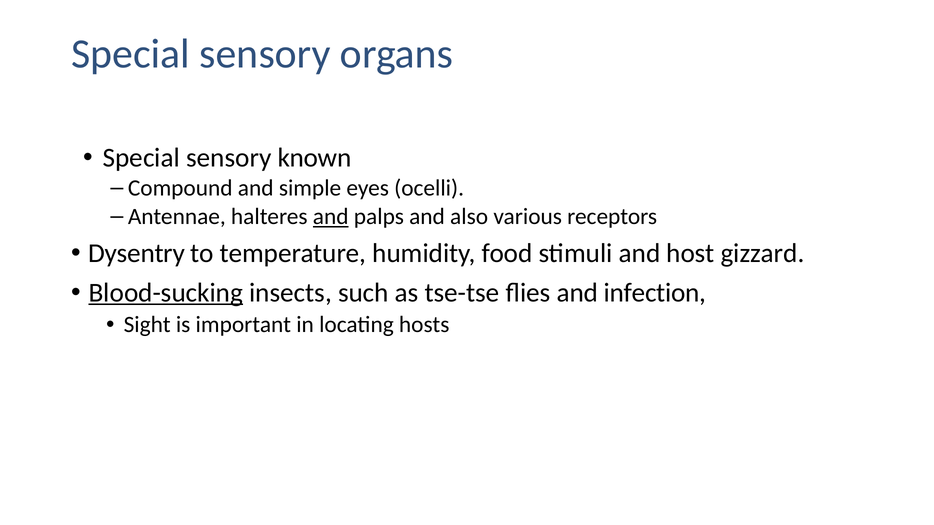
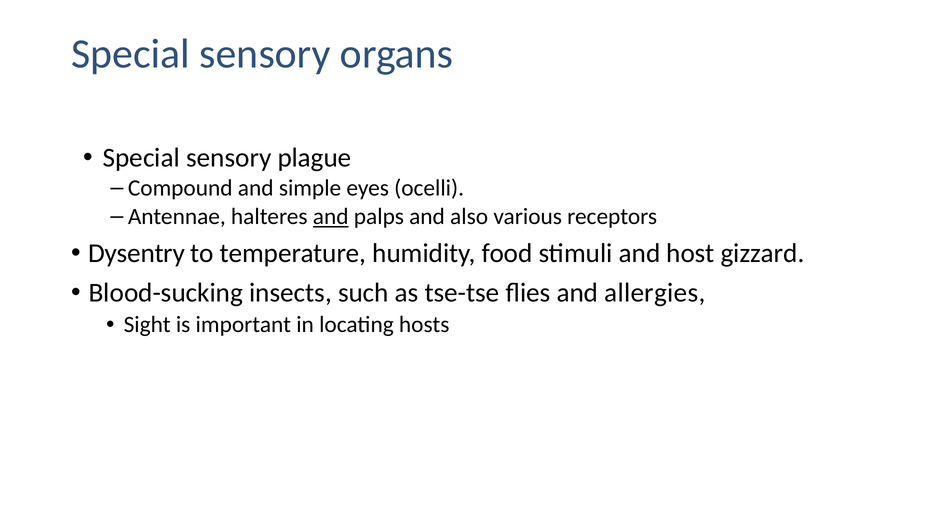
known: known -> plague
Blood-sucking underline: present -> none
infection: infection -> allergies
